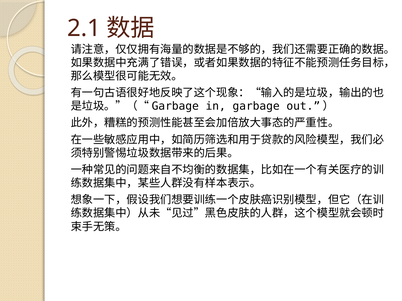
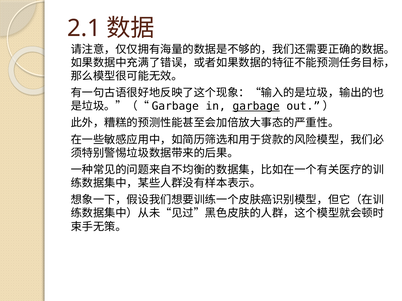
garbage underline: none -> present
